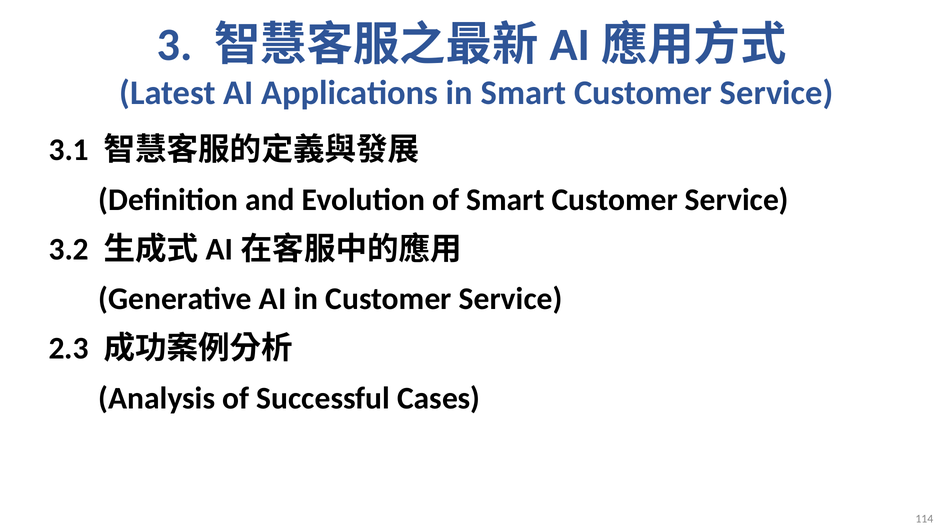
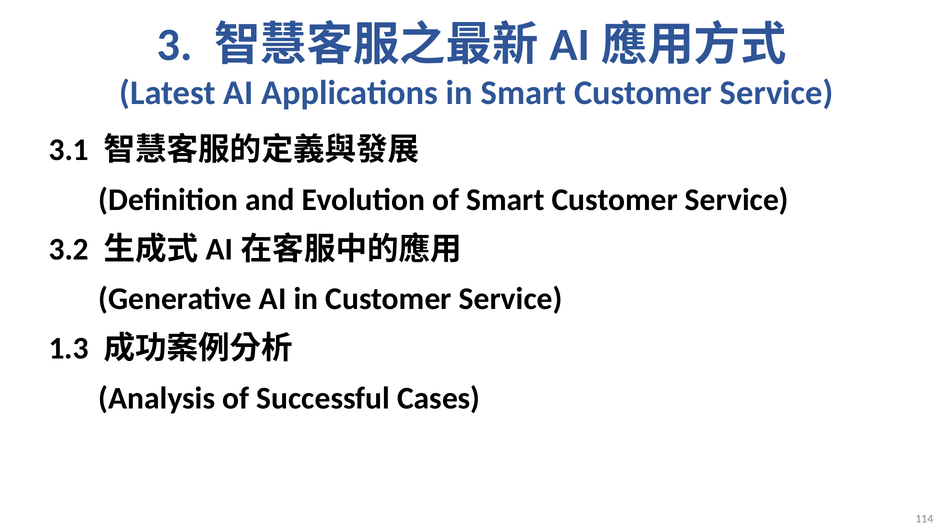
2.3: 2.3 -> 1.3
